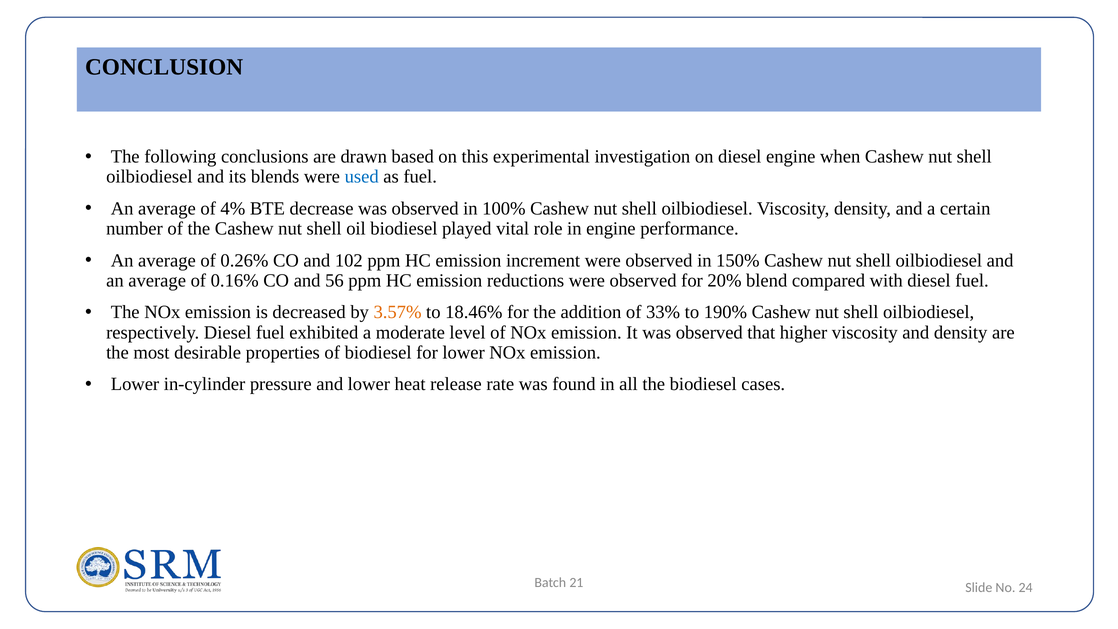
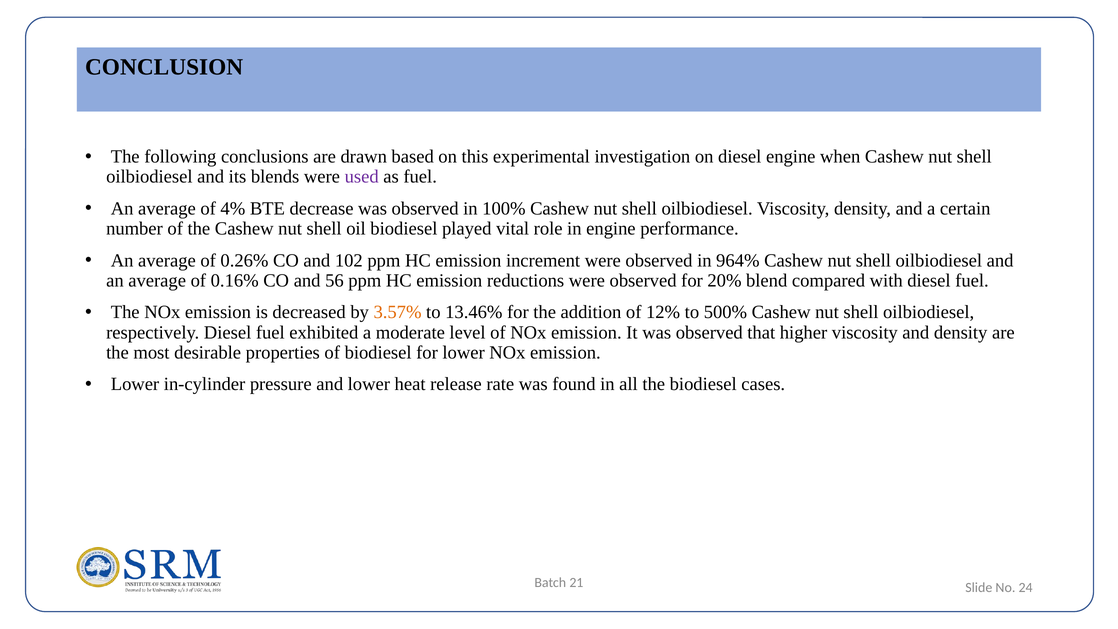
used colour: blue -> purple
150%: 150% -> 964%
18.46%: 18.46% -> 13.46%
33%: 33% -> 12%
190%: 190% -> 500%
